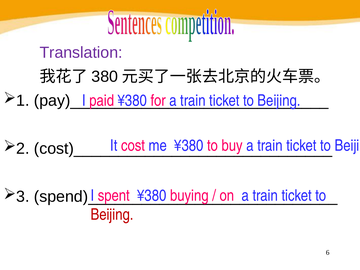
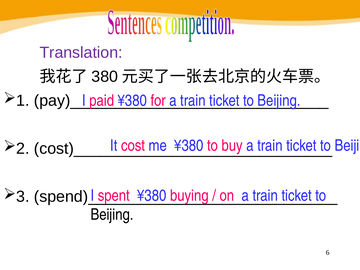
Beijing at (112, 215) colour: red -> black
